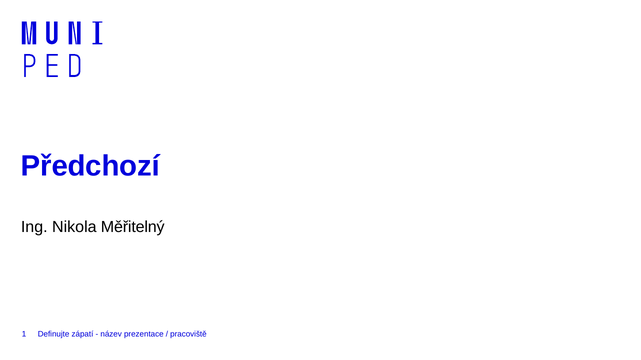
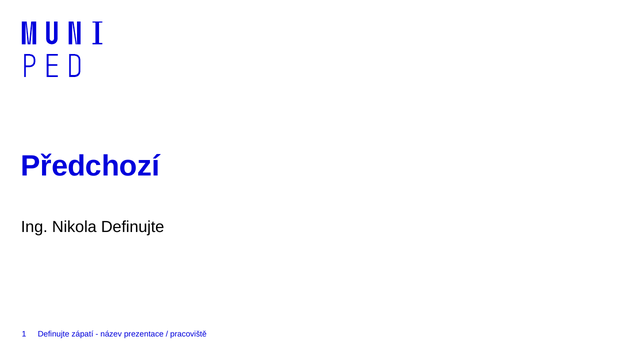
Nikola Měřitelný: Měřitelný -> Definujte
